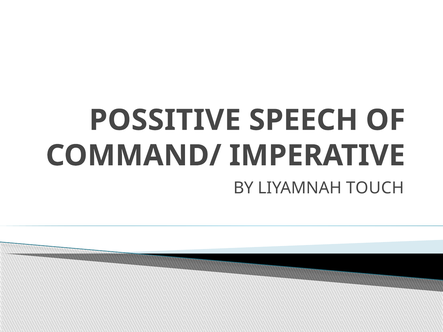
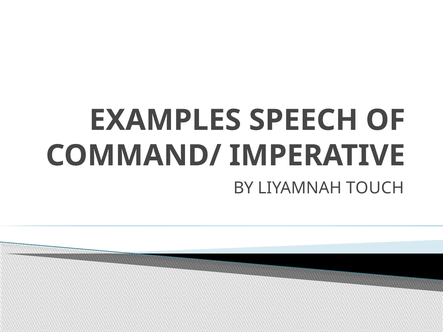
POSSITIVE: POSSITIVE -> EXAMPLES
